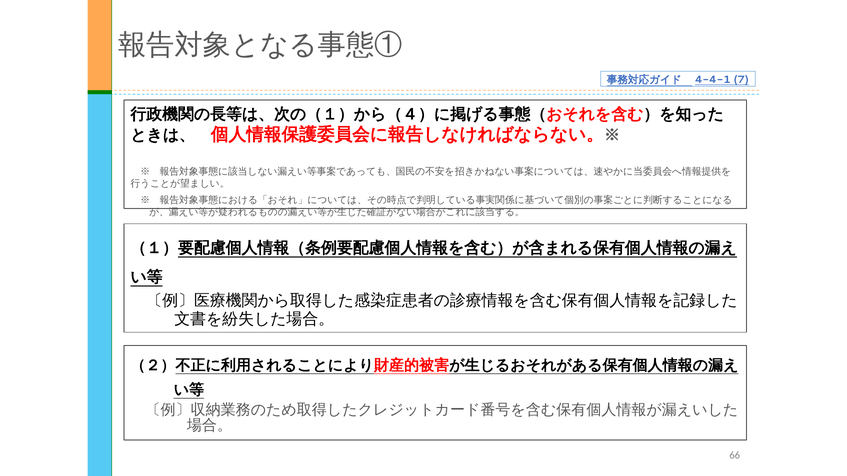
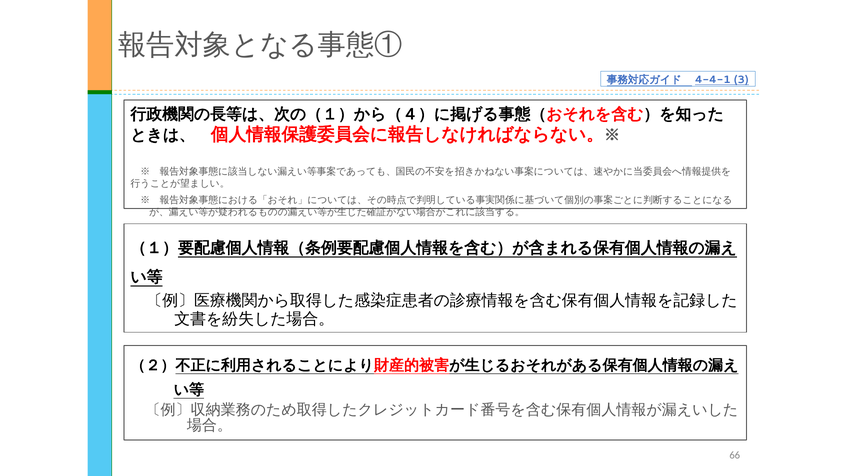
7: 7 -> 3
